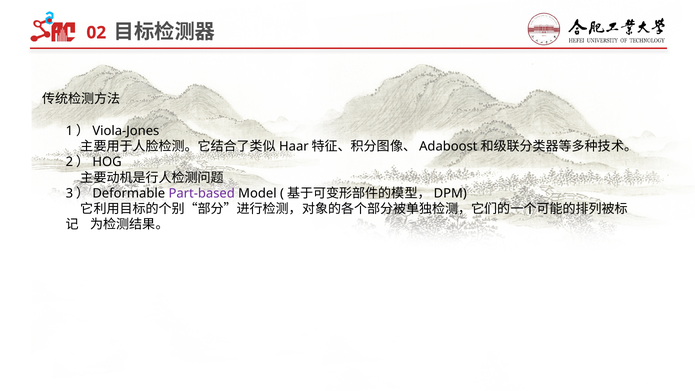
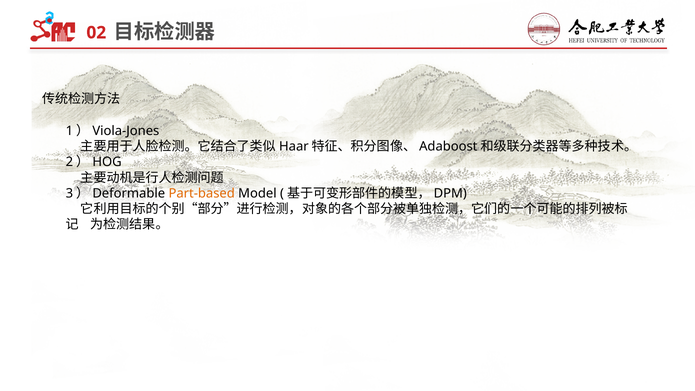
Part-based colour: purple -> orange
